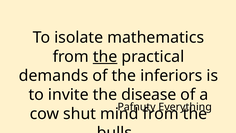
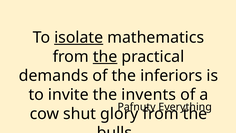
isolate underline: none -> present
disease: disease -> invents
mind: mind -> glory
